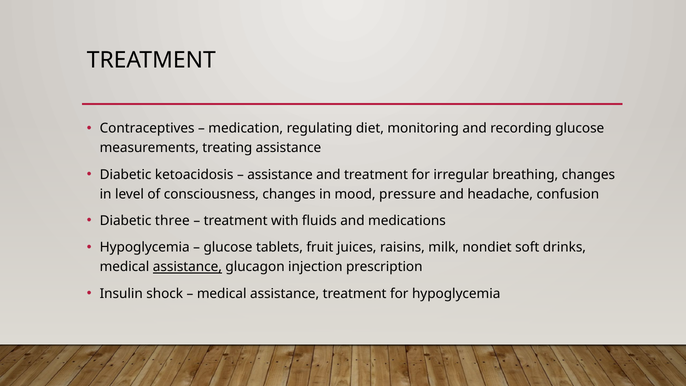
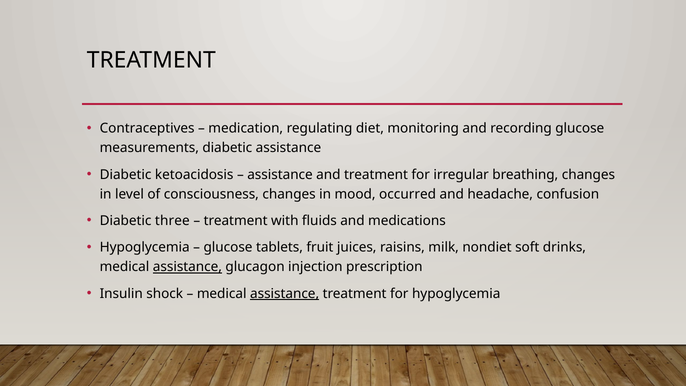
measurements treating: treating -> diabetic
pressure: pressure -> occurred
assistance at (285, 294) underline: none -> present
